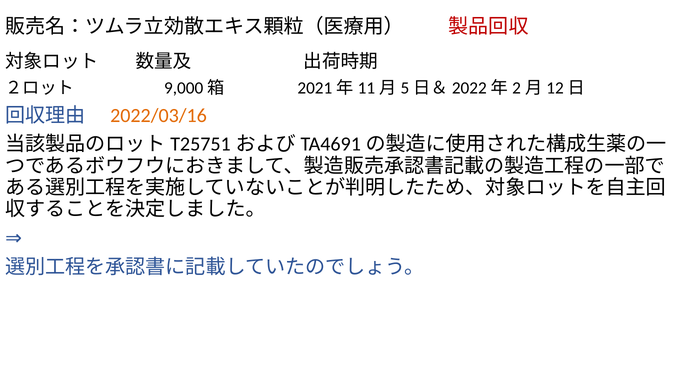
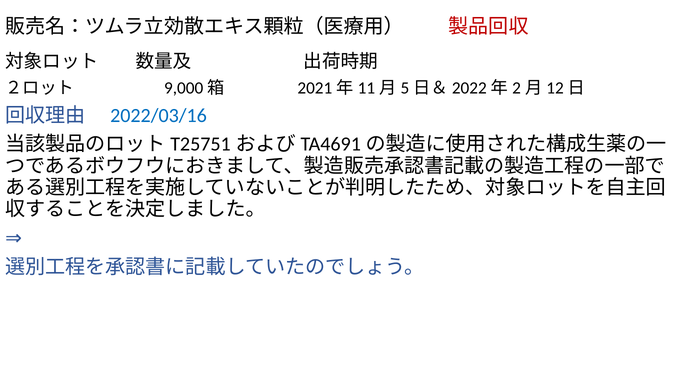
2022/03/16 colour: orange -> blue
